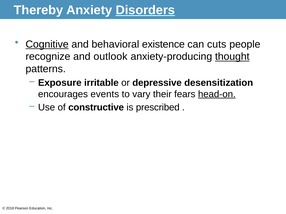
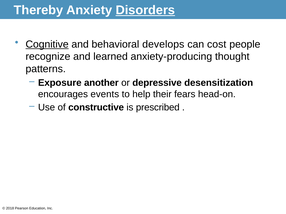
existence: existence -> develops
cuts: cuts -> cost
outlook: outlook -> learned
thought underline: present -> none
irritable: irritable -> another
vary: vary -> help
head-on underline: present -> none
